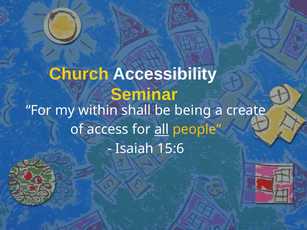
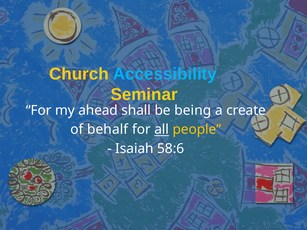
Accessibility colour: white -> light blue
within: within -> ahead
access: access -> behalf
15:6: 15:6 -> 58:6
